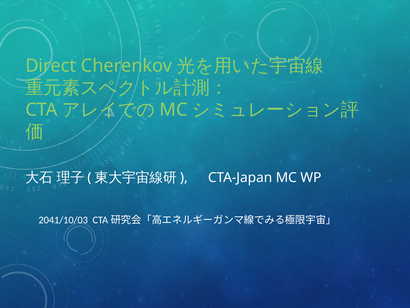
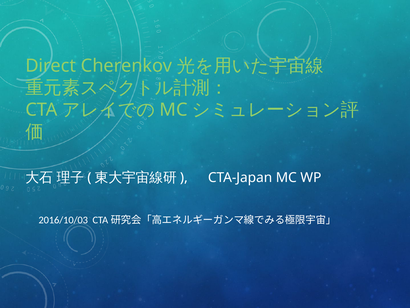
2041/10/03: 2041/10/03 -> 2016/10/03
